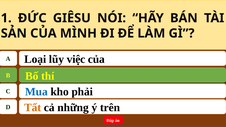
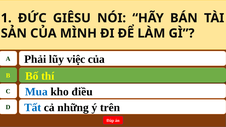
Loại: Loại -> Phải
phải: phải -> điều
Tất colour: orange -> blue
